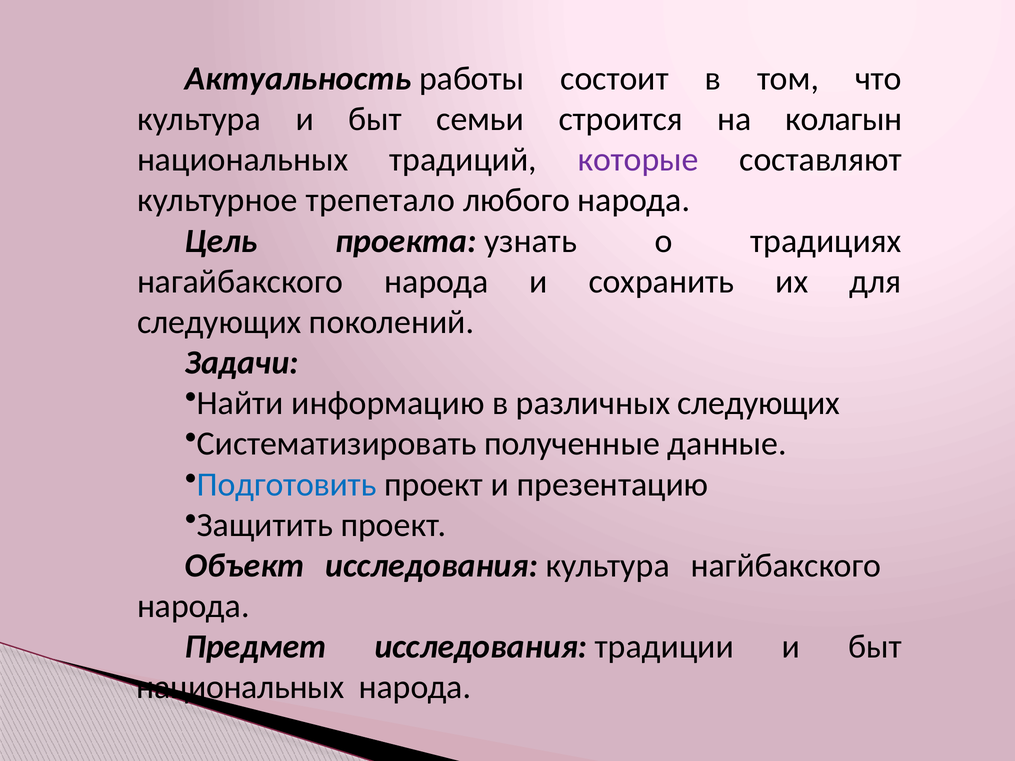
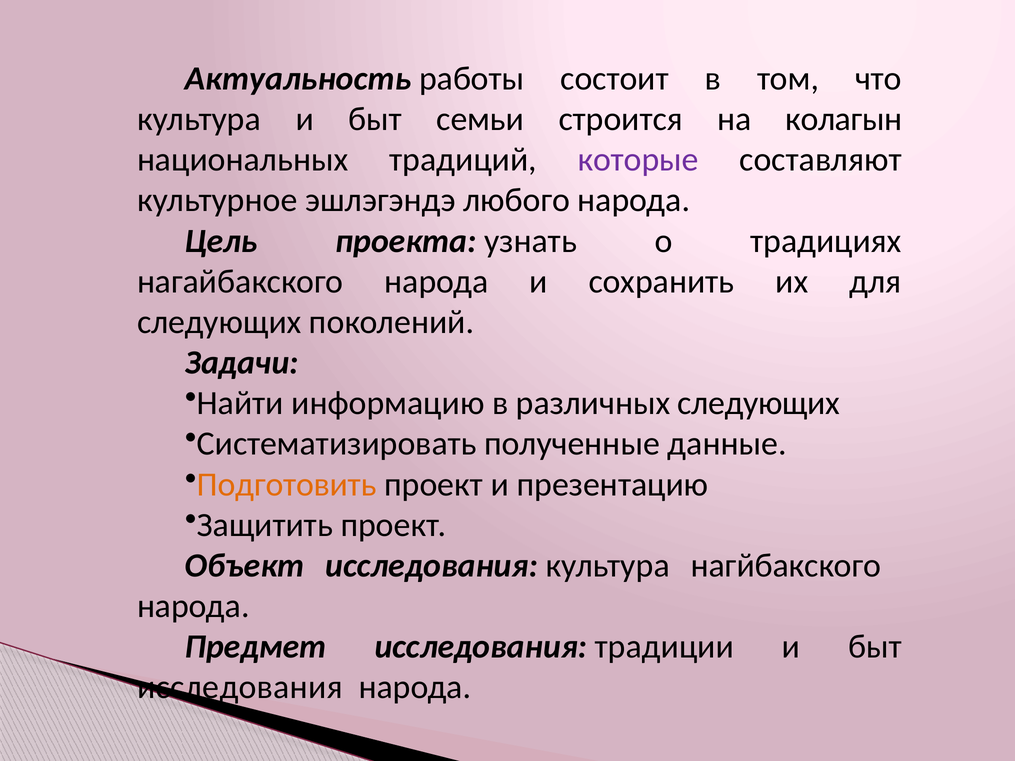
трепетало: трепетало -> эшлэгэндэ
Подготовить colour: blue -> orange
национальных at (240, 688): национальных -> исследования
